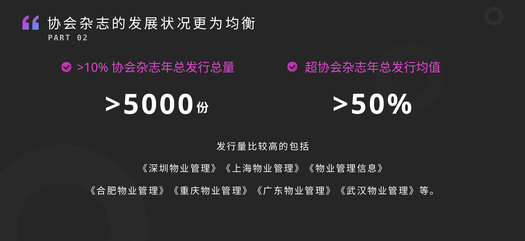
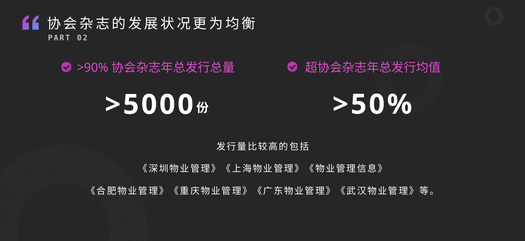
>10%: >10% -> >90%
